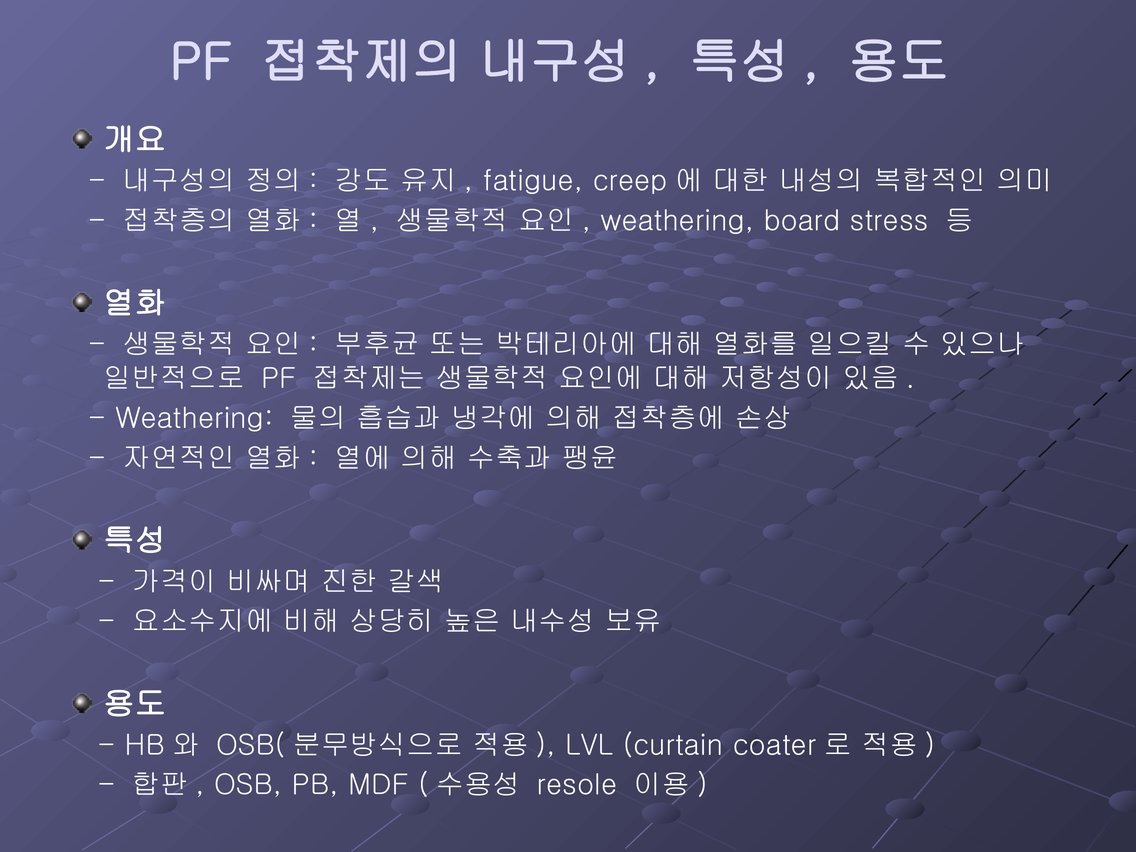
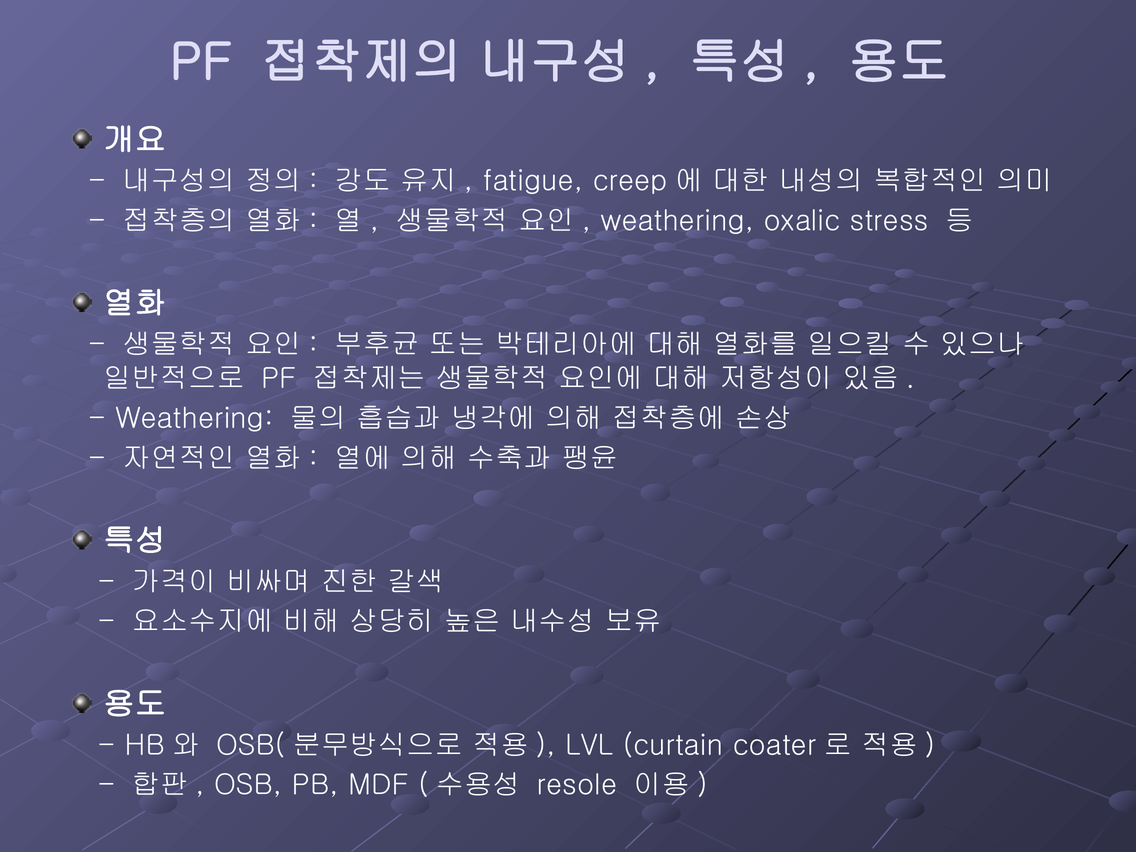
board: board -> oxalic
